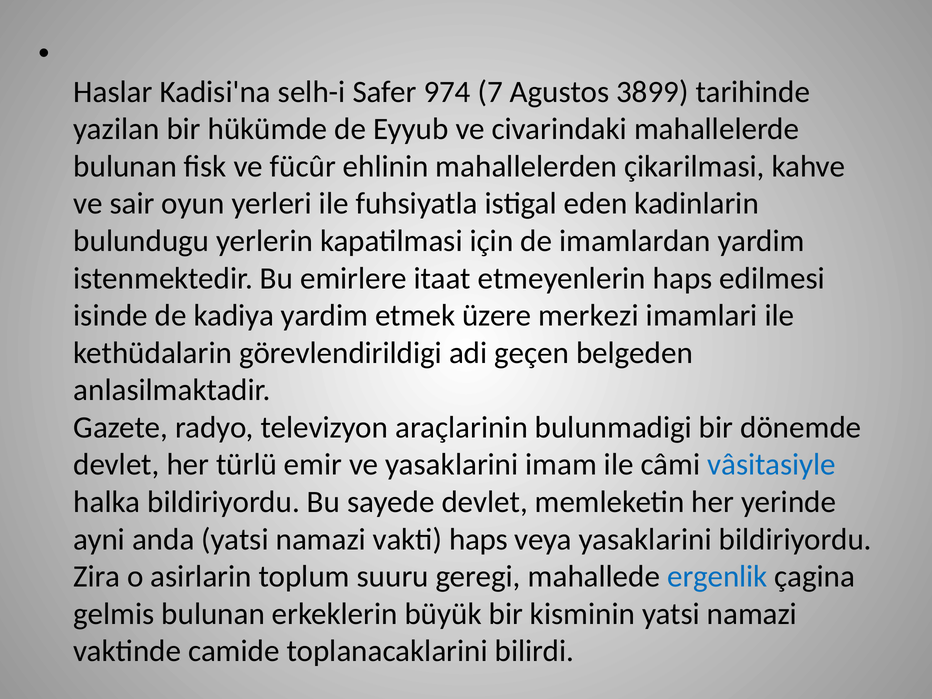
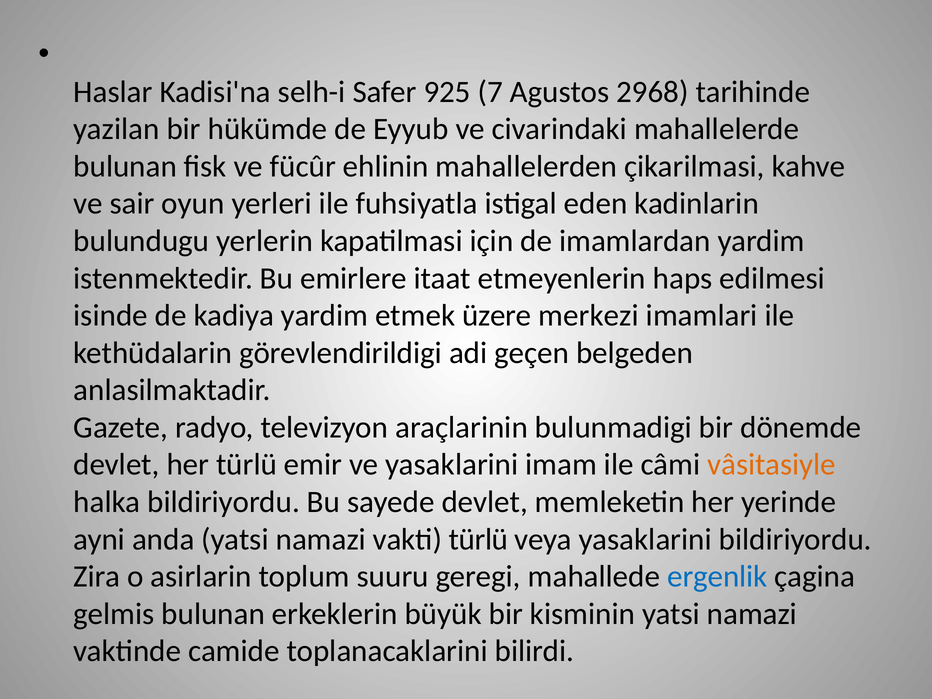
974: 974 -> 925
3899: 3899 -> 2968
vâsitasiyle colour: blue -> orange
vakti haps: haps -> türlü
